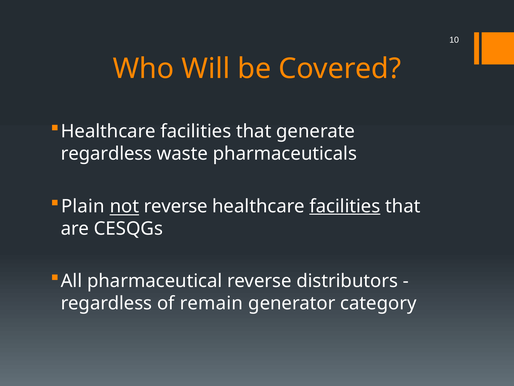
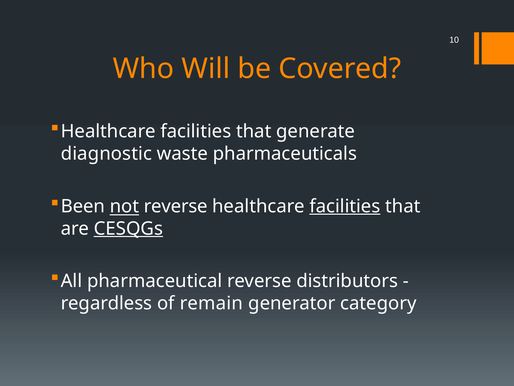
regardless at (107, 153): regardless -> diagnostic
Plain: Plain -> Been
CESQGs underline: none -> present
